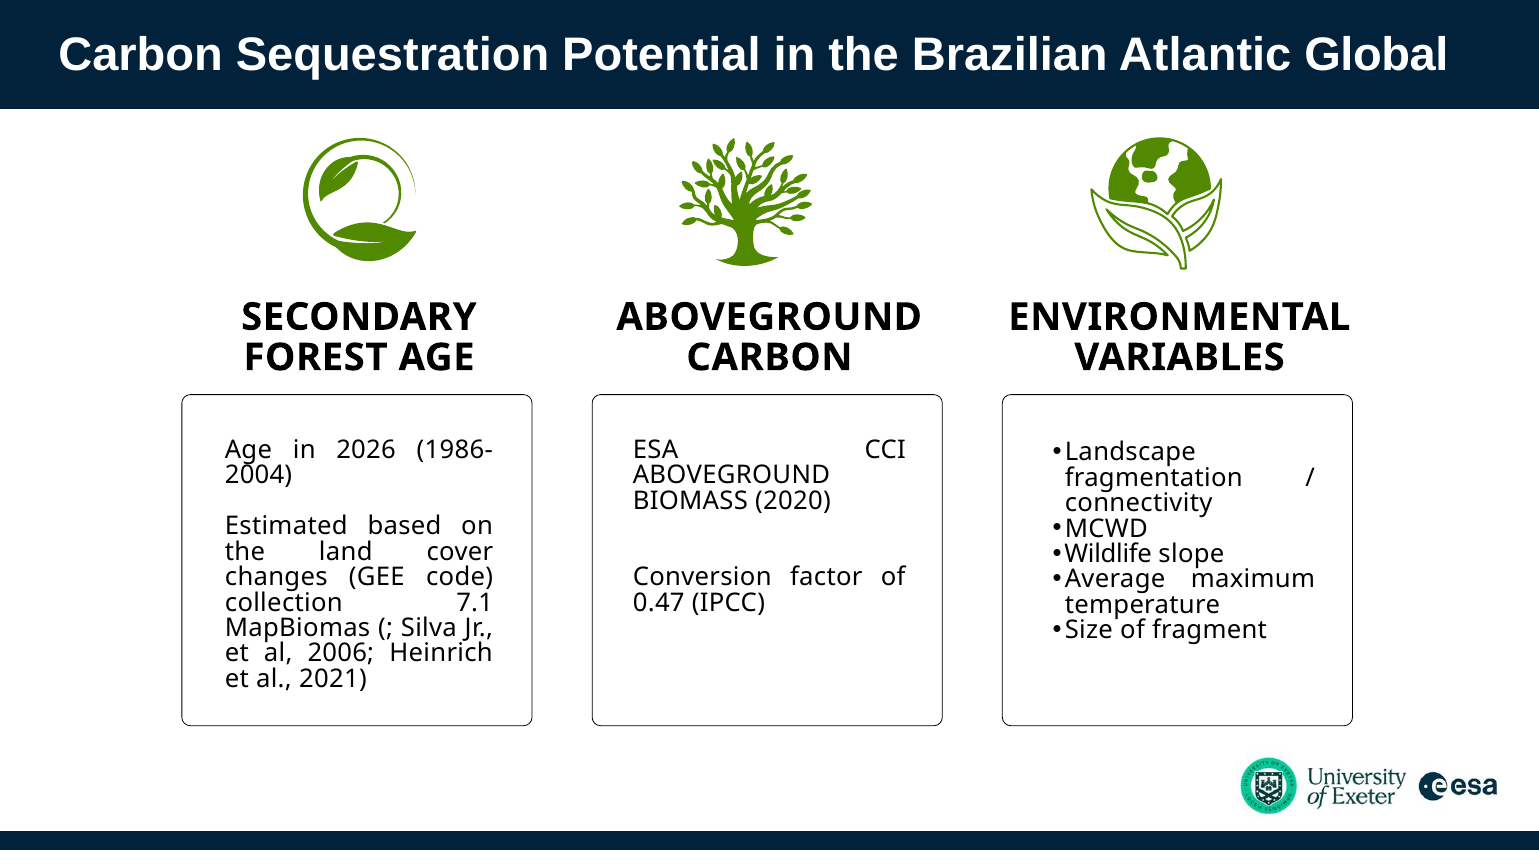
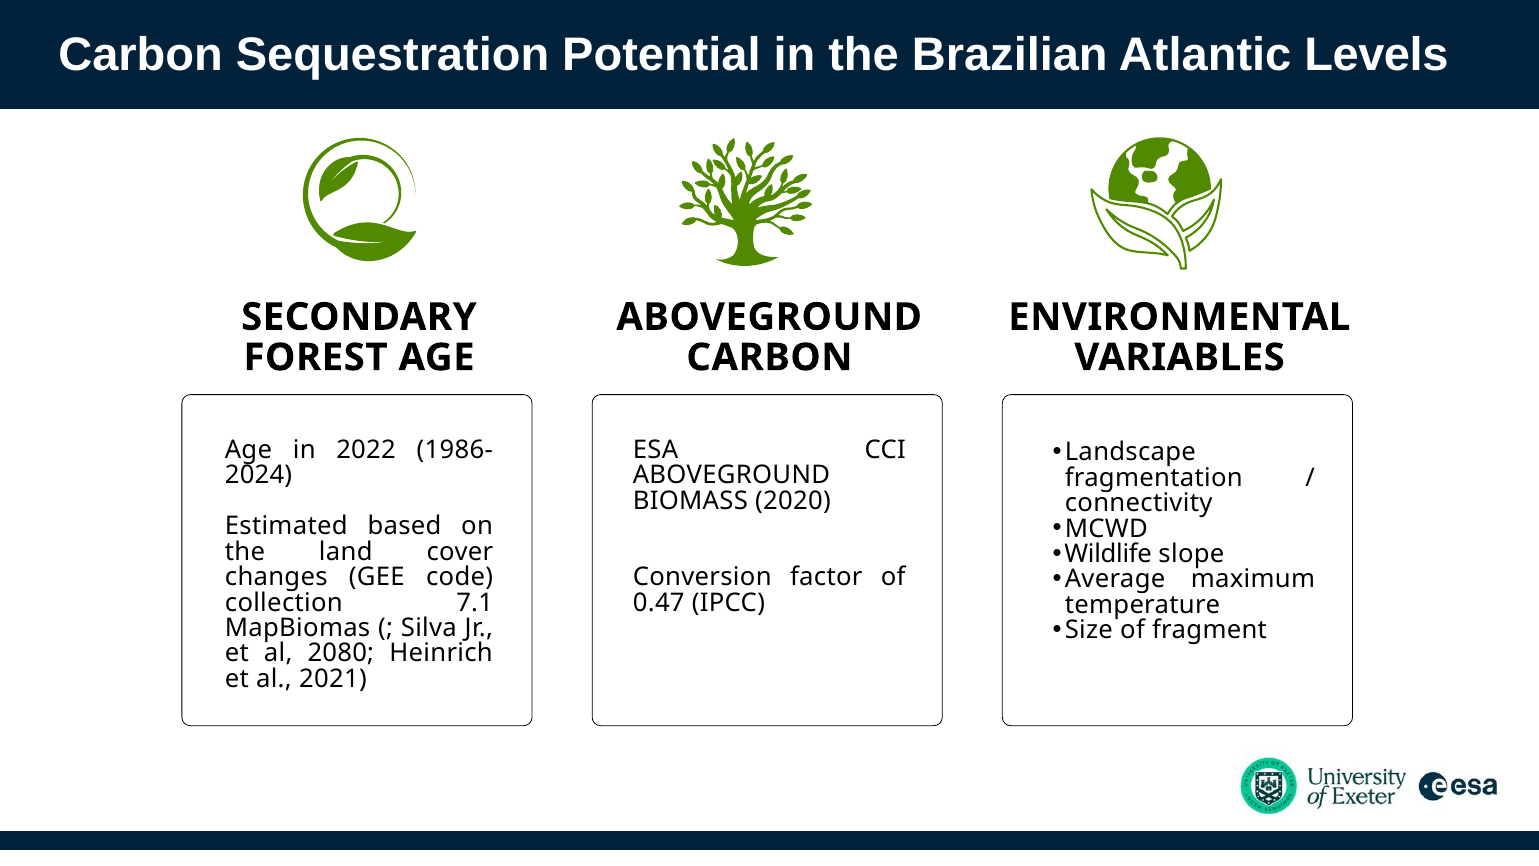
Global: Global -> Levels
2026: 2026 -> 2022
2004: 2004 -> 2024
2006: 2006 -> 2080
